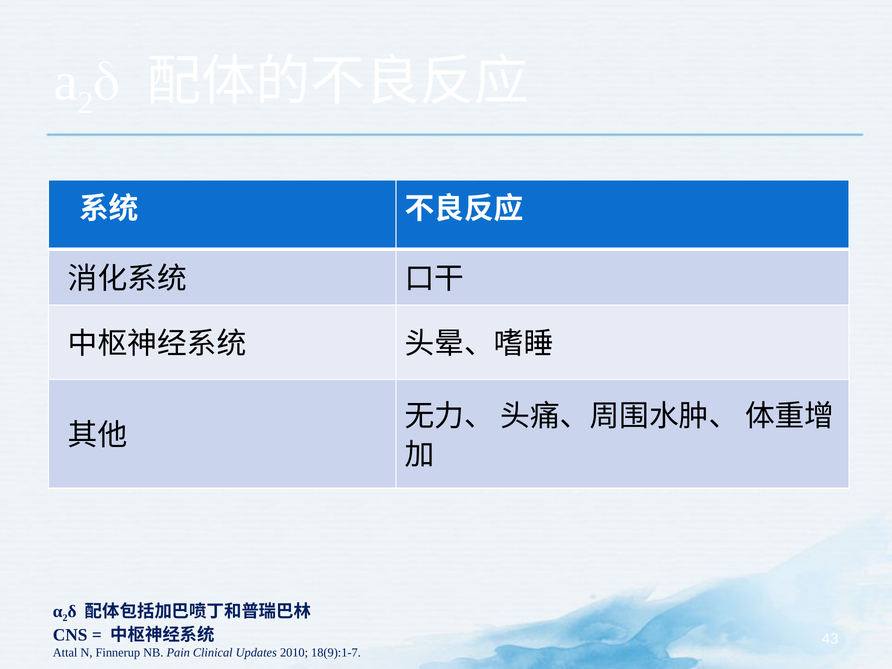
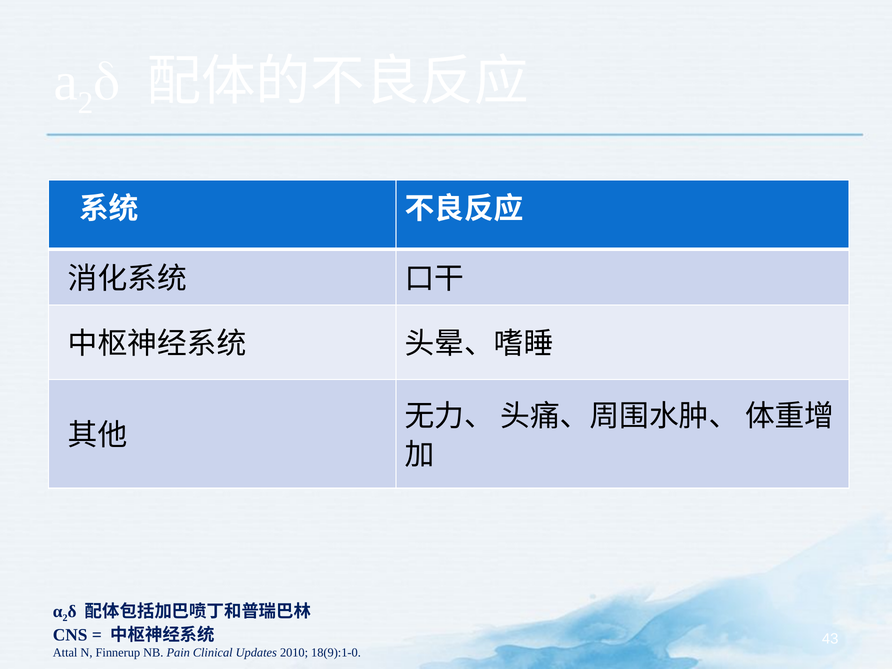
18(9):1-7: 18(9):1-7 -> 18(9):1-0
